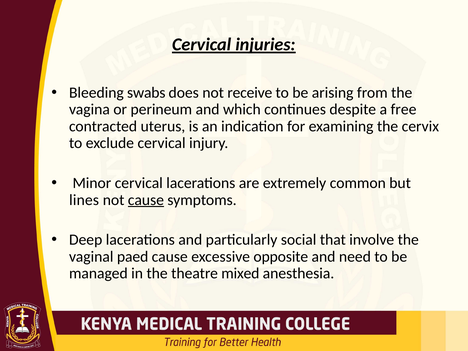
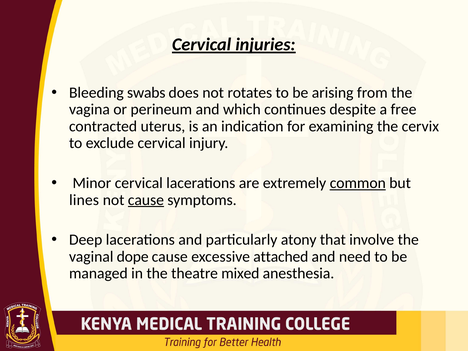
receive: receive -> rotates
common underline: none -> present
social: social -> atony
paed: paed -> dope
opposite: opposite -> attached
